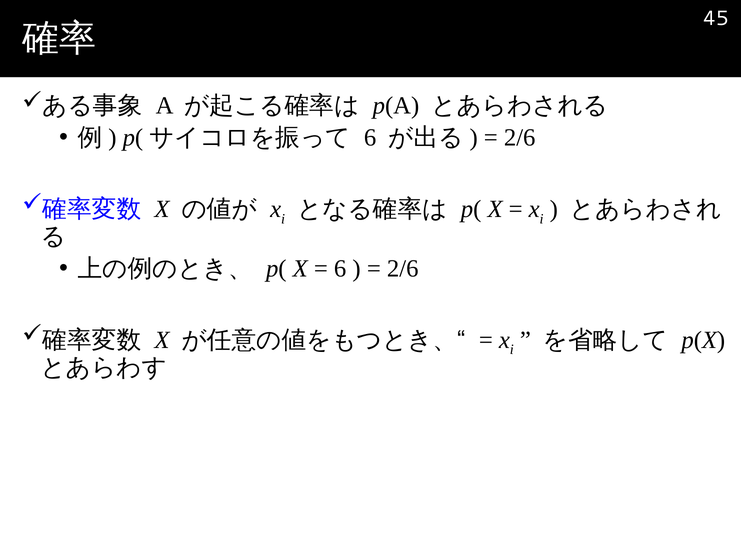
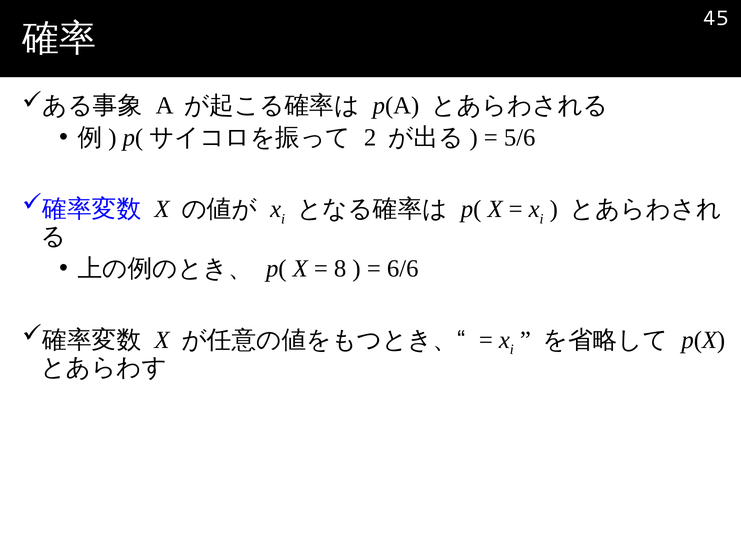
6 at (370, 137): 6 -> 2
2/6 at (520, 137): 2/6 -> 5/6
6 at (340, 268): 6 -> 8
2/6 at (403, 268): 2/6 -> 6/6
